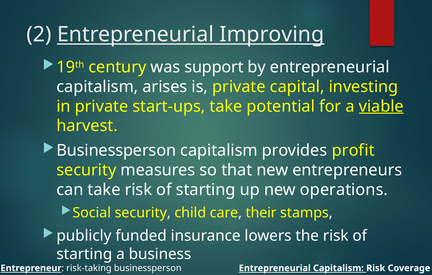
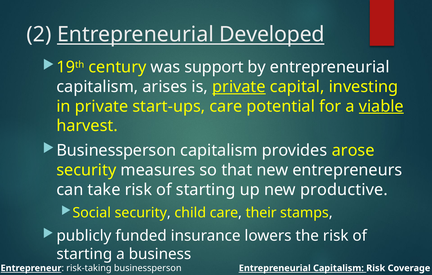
Improving: Improving -> Developed
private at (239, 87) underline: none -> present
start-ups take: take -> care
profit: profit -> arose
operations: operations -> productive
